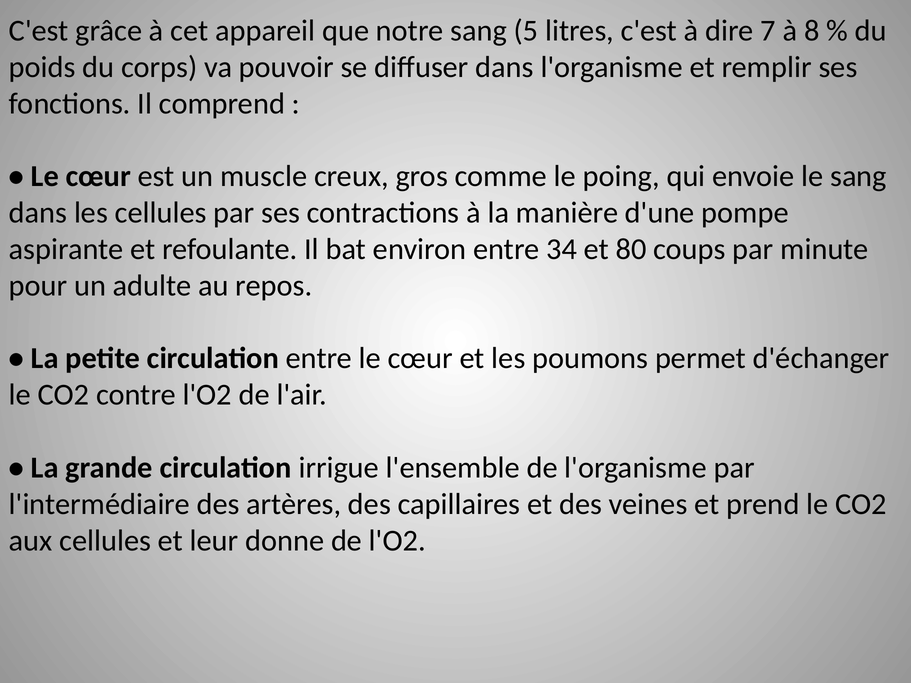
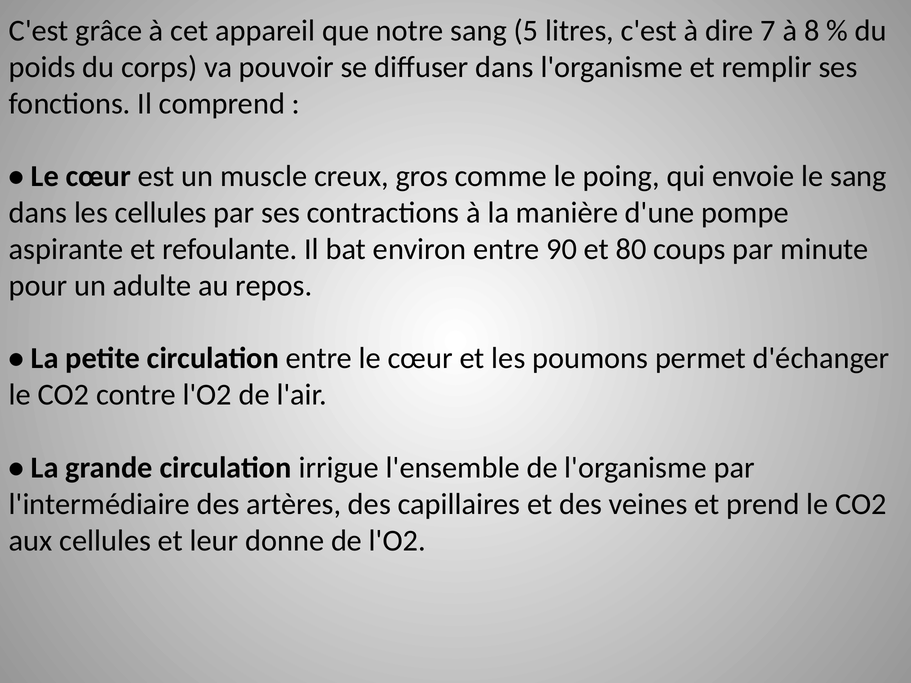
34: 34 -> 90
